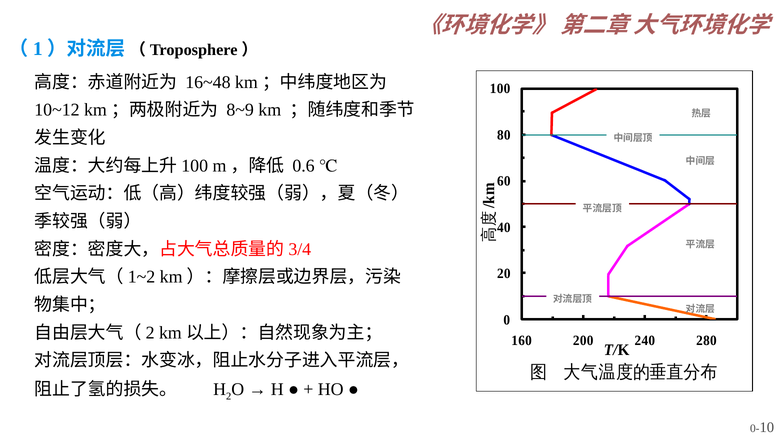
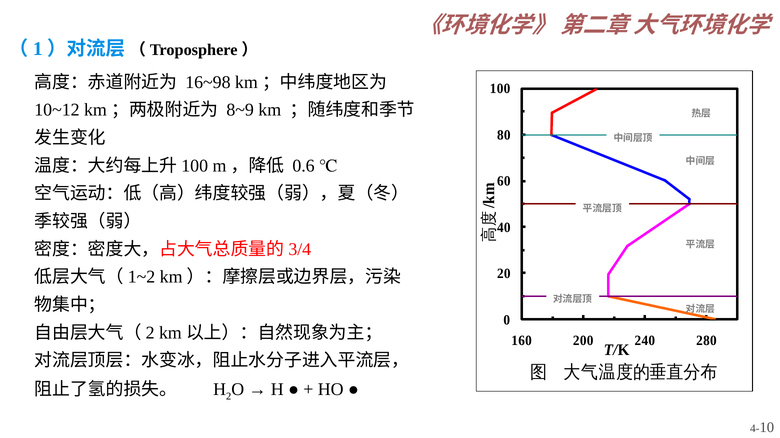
16~48: 16~48 -> 16~98
0-: 0- -> 4-
